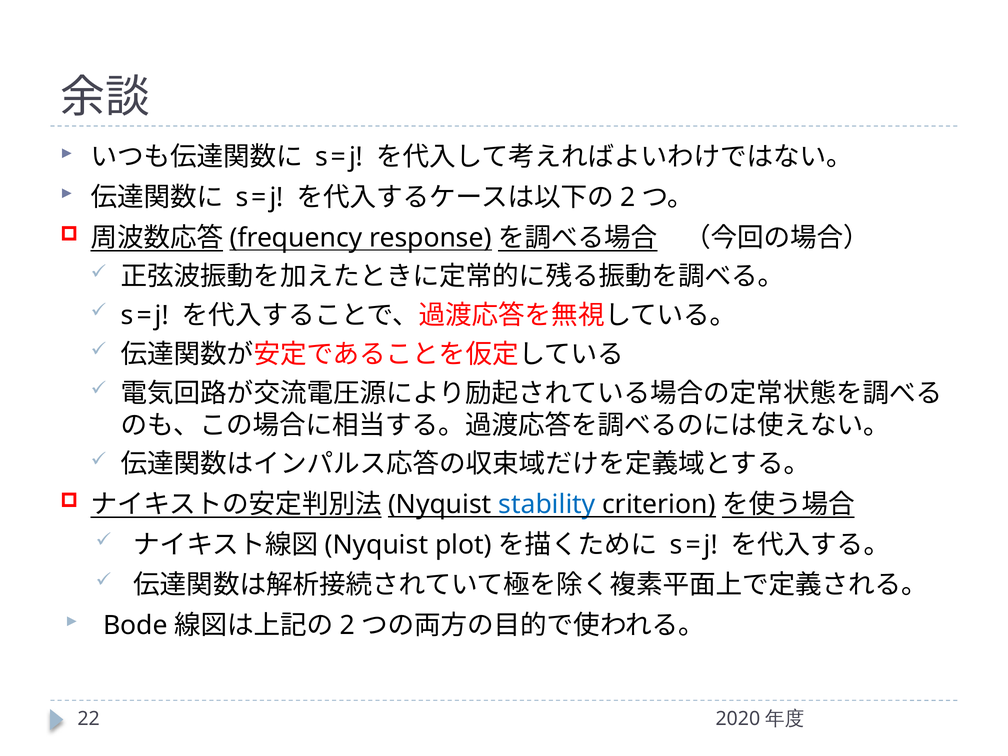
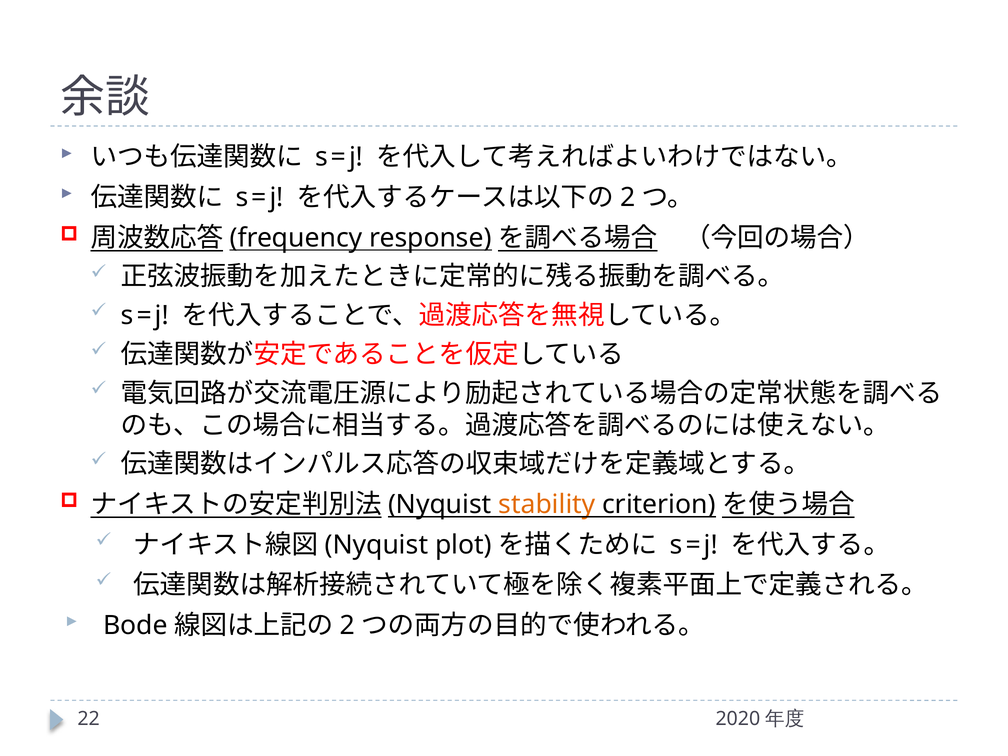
stability colour: blue -> orange
